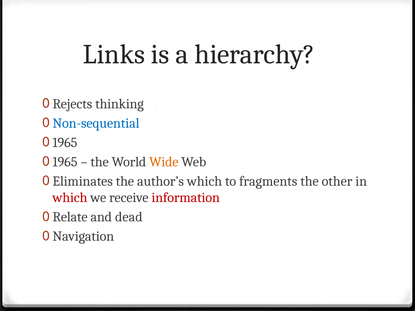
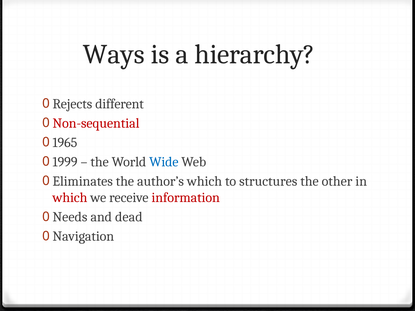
Links: Links -> Ways
thinking: thinking -> different
Non-sequential colour: blue -> red
1965 at (65, 162): 1965 -> 1999
Wide colour: orange -> blue
fragments: fragments -> structures
Relate: Relate -> Needs
